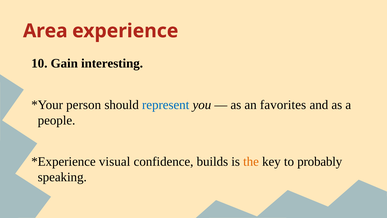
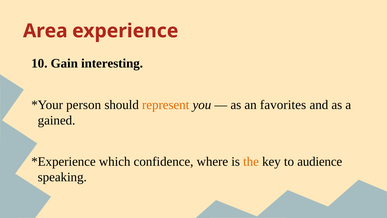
represent colour: blue -> orange
people: people -> gained
visual: visual -> which
builds: builds -> where
probably: probably -> audience
